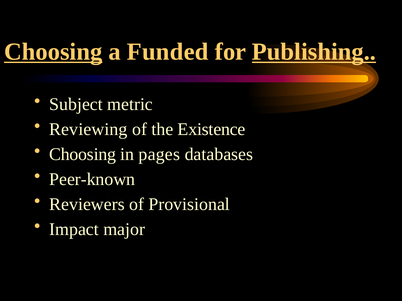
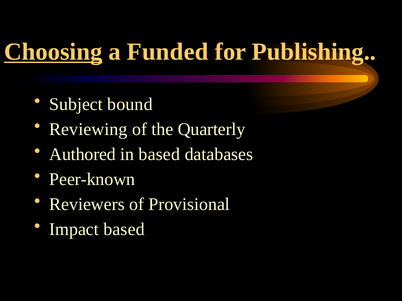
Publishing underline: present -> none
metric: metric -> bound
Existence: Existence -> Quarterly
Choosing at (83, 154): Choosing -> Authored
in pages: pages -> based
Impact major: major -> based
